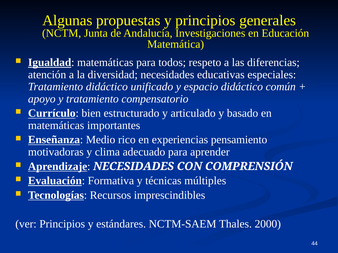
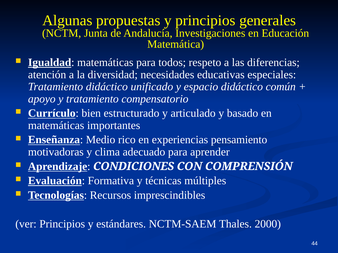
Aprendizaje NECESIDADES: NECESIDADES -> CONDICIONES
